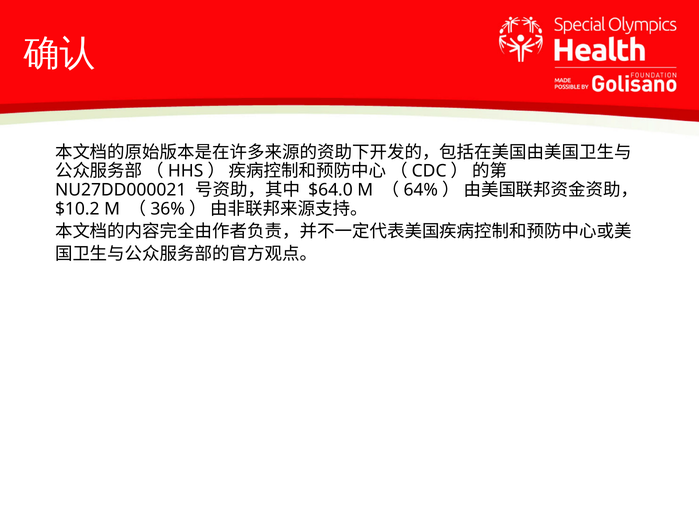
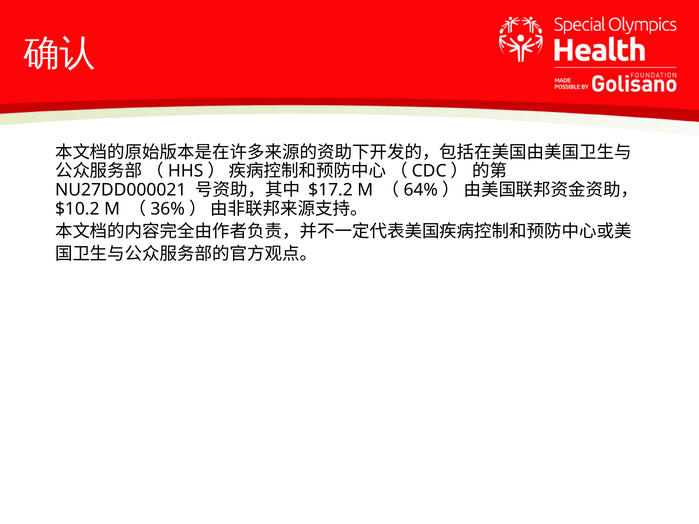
$64.0: $64.0 -> $17.2
